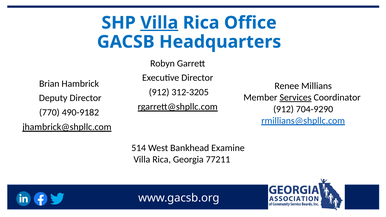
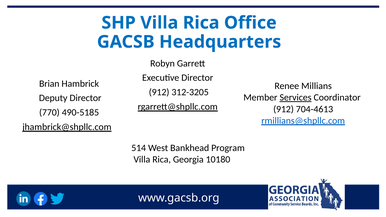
Villa at (159, 23) underline: present -> none
704-9290: 704-9290 -> 704-4613
490-9182: 490-9182 -> 490-5185
Examine: Examine -> Program
77211: 77211 -> 10180
